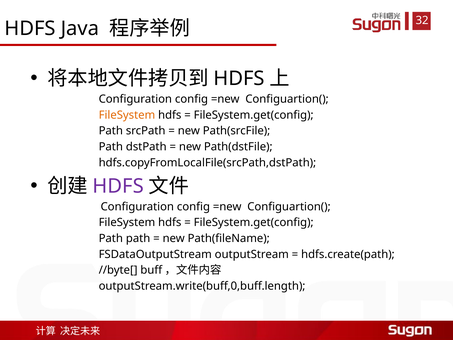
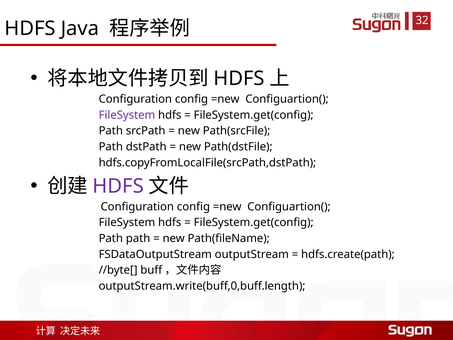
FileSystem at (127, 115) colour: orange -> purple
